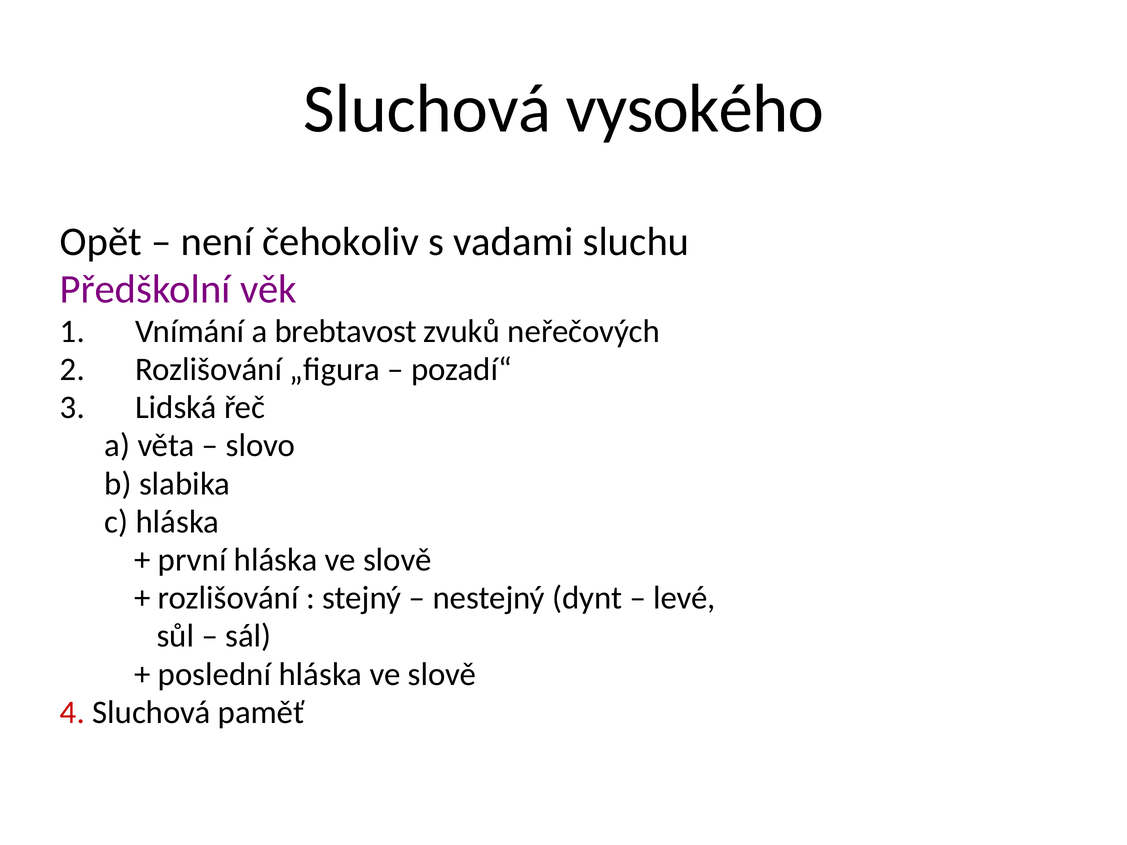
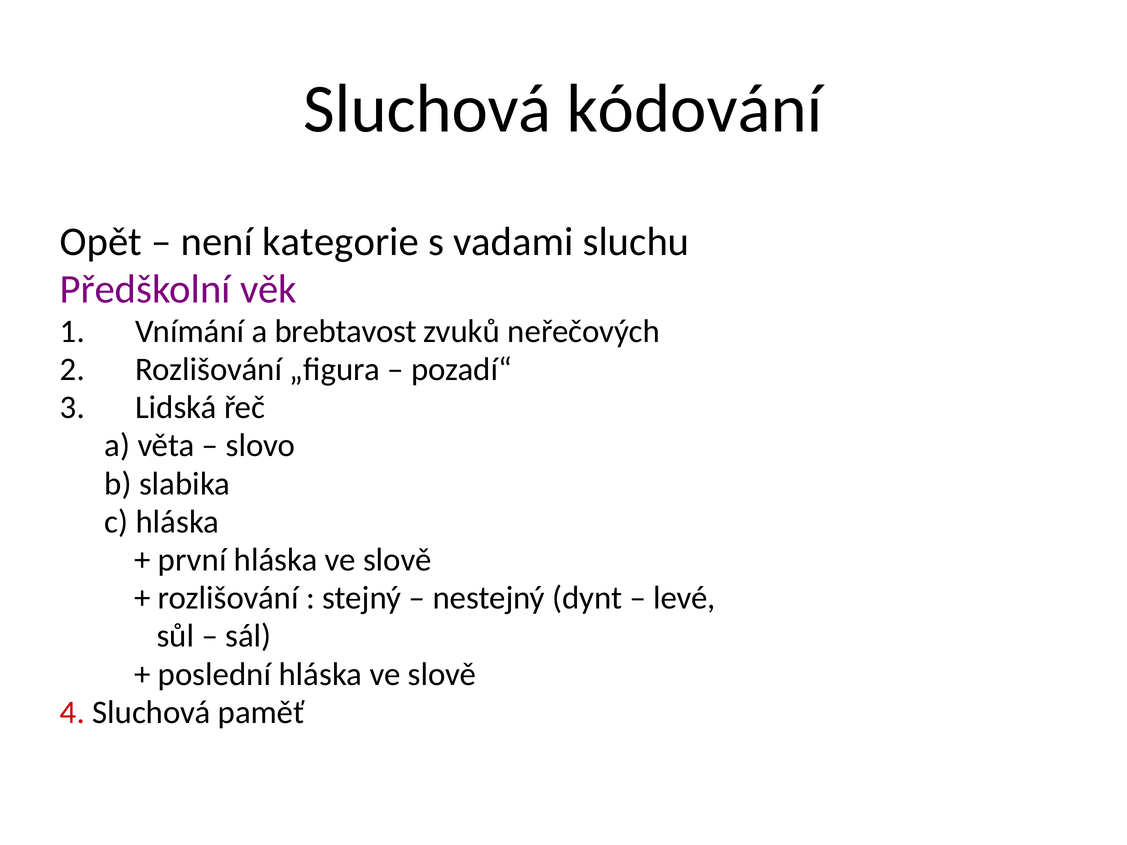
vysokého: vysokého -> kódování
čehokoliv: čehokoliv -> kategorie
